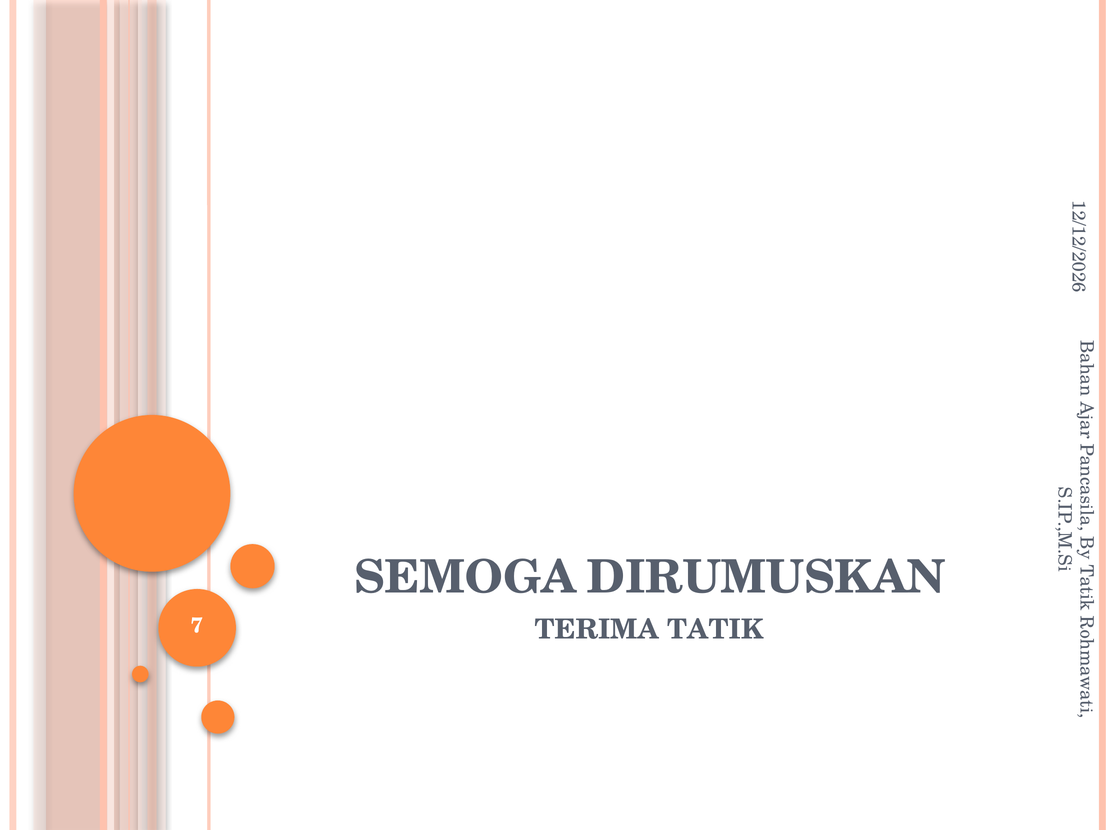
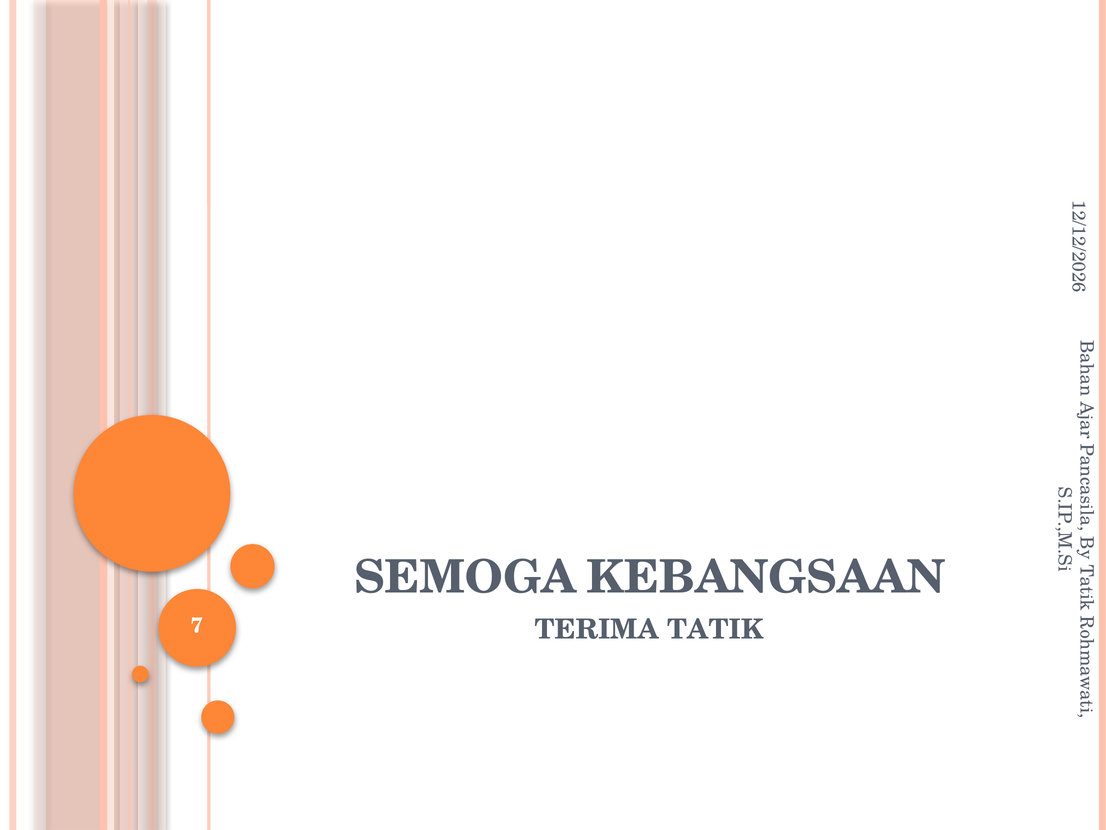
DIRUMUSKAN: DIRUMUSKAN -> KEBANGSAAN
